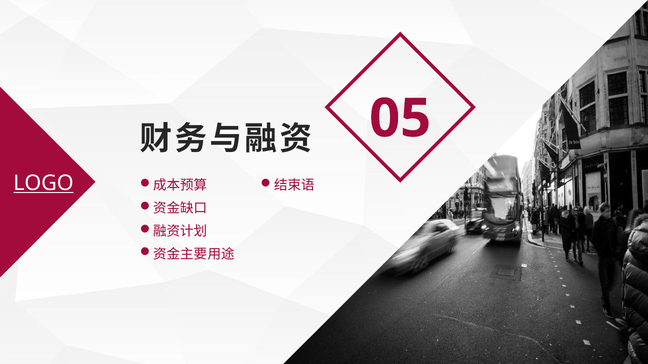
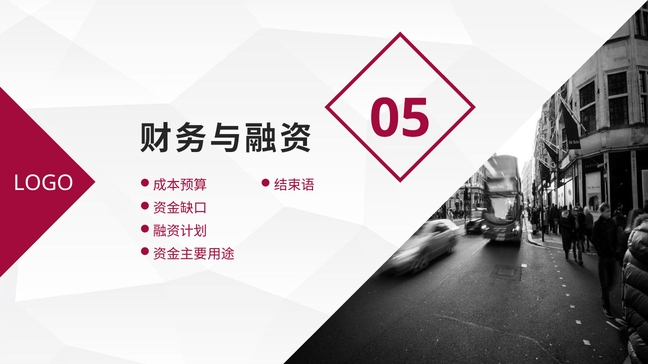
LOGO underline: present -> none
